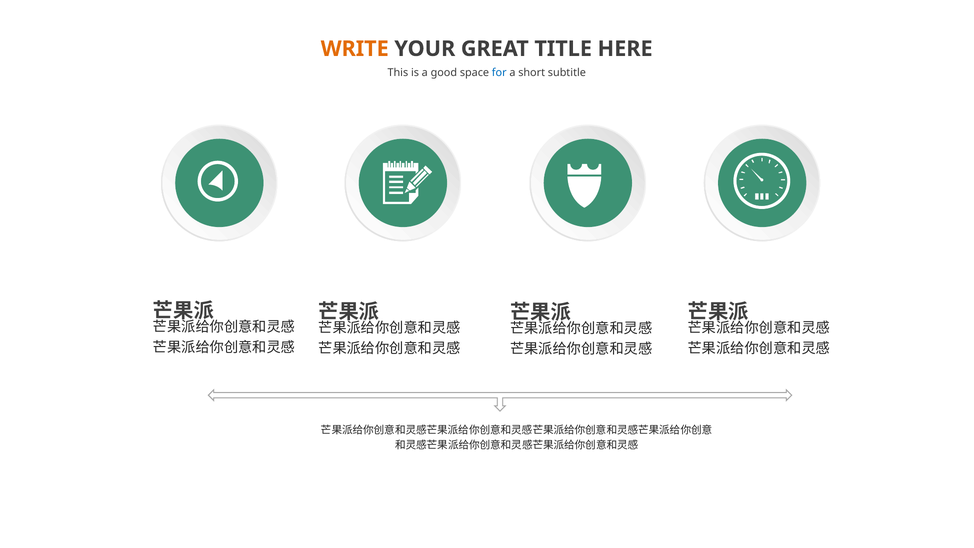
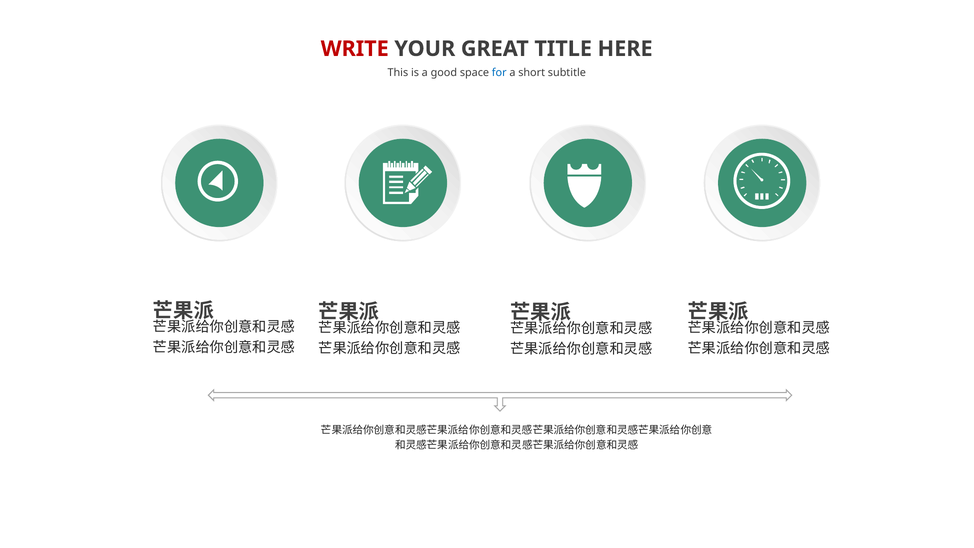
WRITE colour: orange -> red
